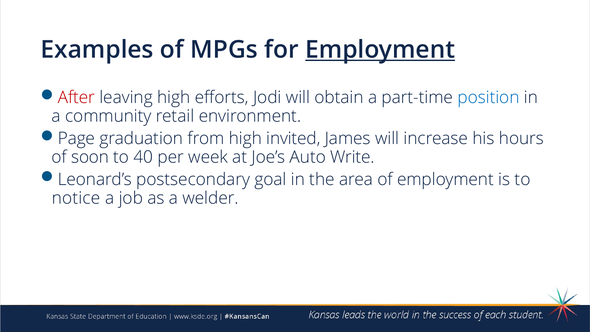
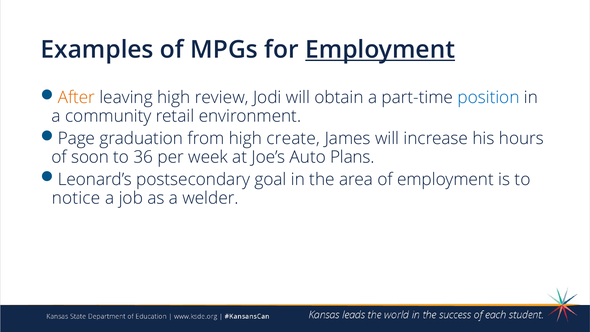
After colour: red -> orange
efforts: efforts -> review
invited: invited -> create
40: 40 -> 36
Write: Write -> Plans
